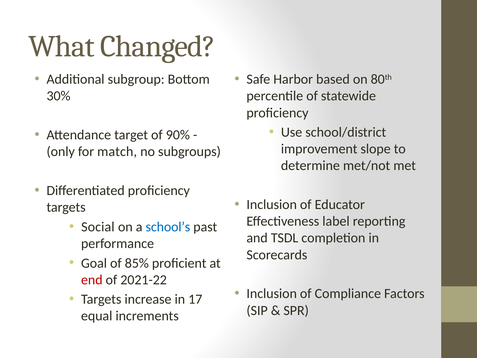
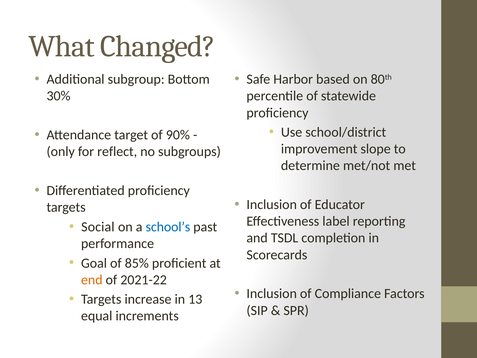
match: match -> reflect
end colour: red -> orange
17: 17 -> 13
